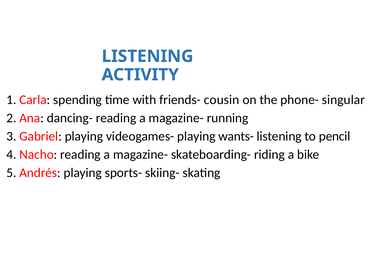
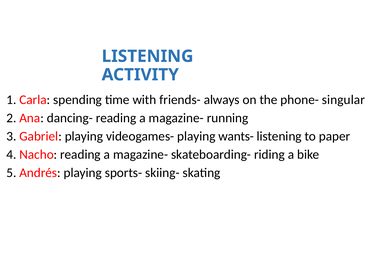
cousin: cousin -> always
pencil: pencil -> paper
